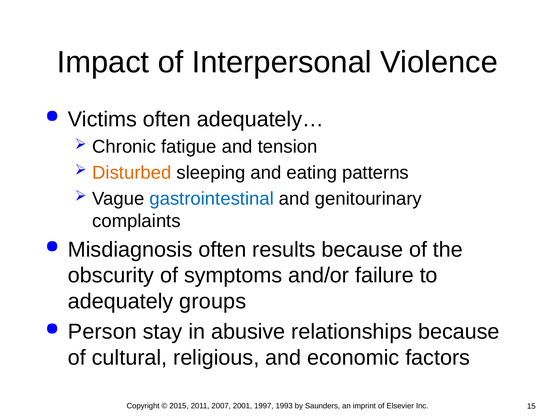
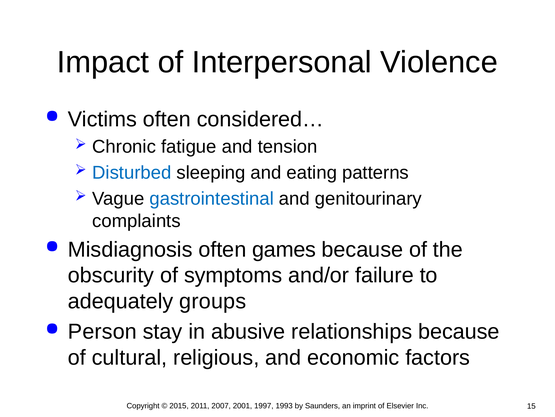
adequately…: adequately… -> considered…
Disturbed colour: orange -> blue
results: results -> games
